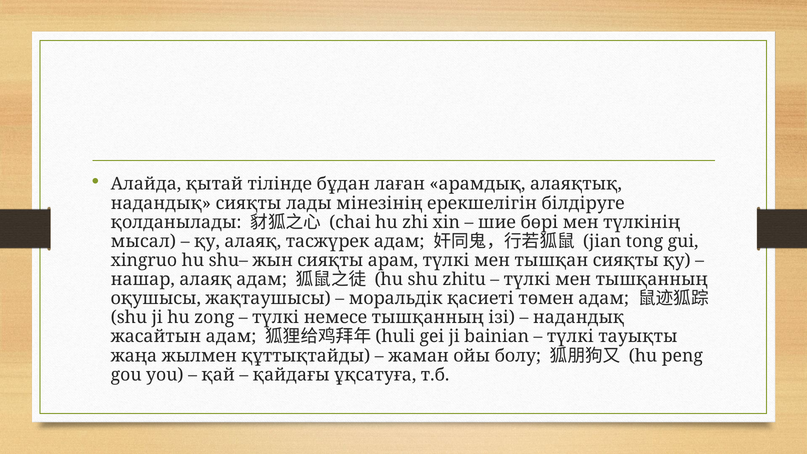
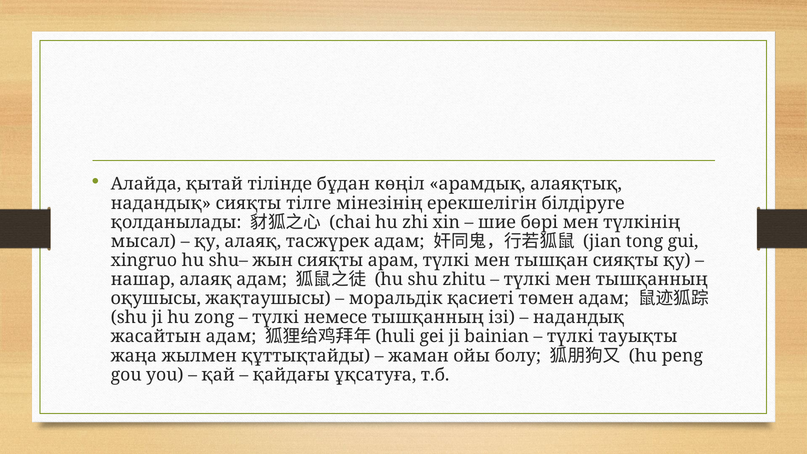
лаған: лаған -> көңіл
лады: лады -> тілге
